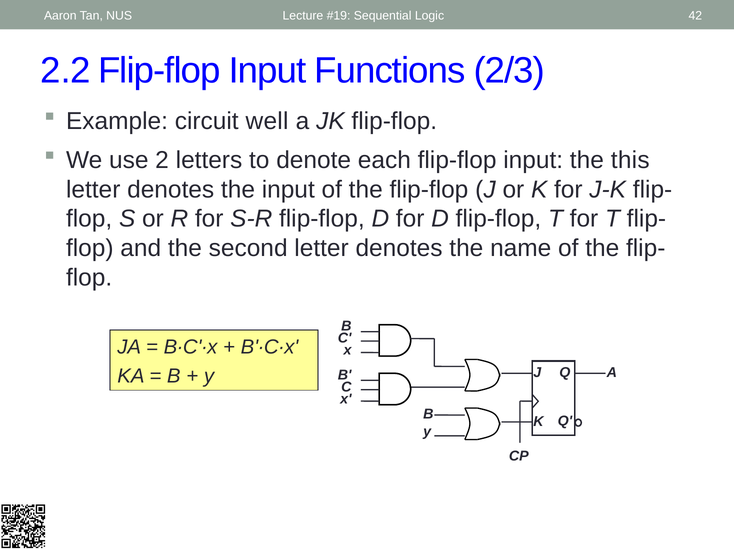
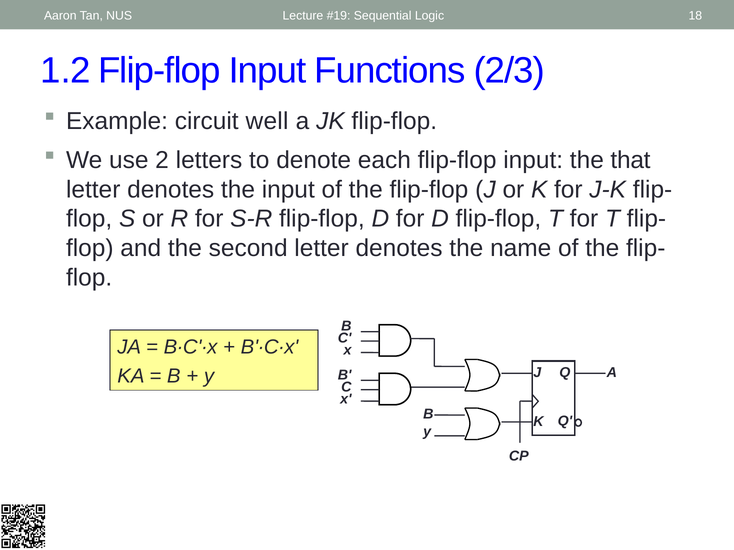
42: 42 -> 18
2.2: 2.2 -> 1.2
this: this -> that
